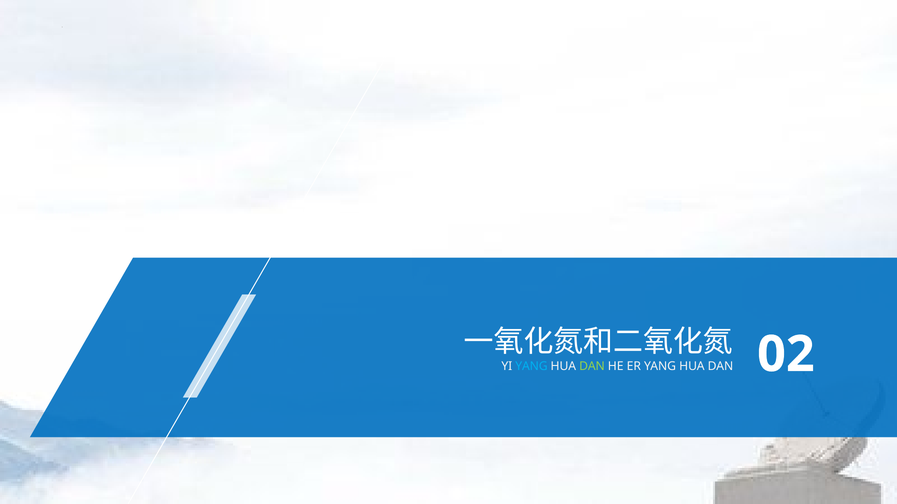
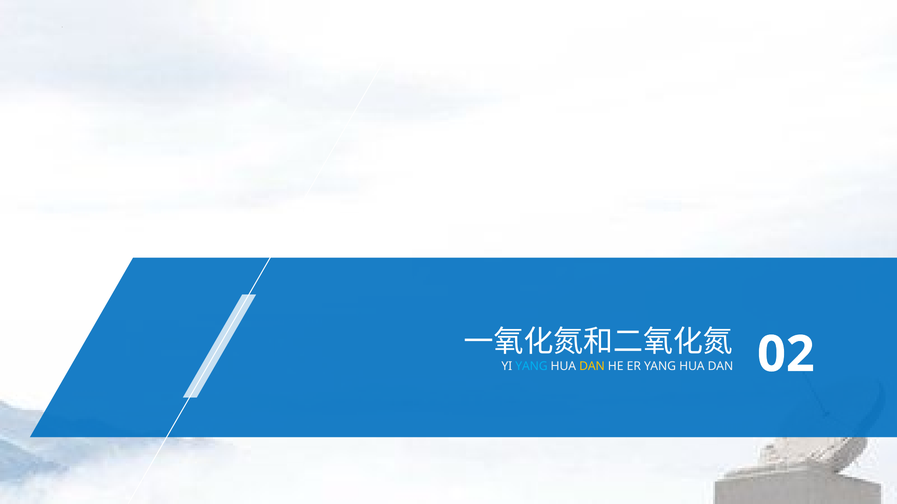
DAN at (592, 366) colour: light green -> yellow
